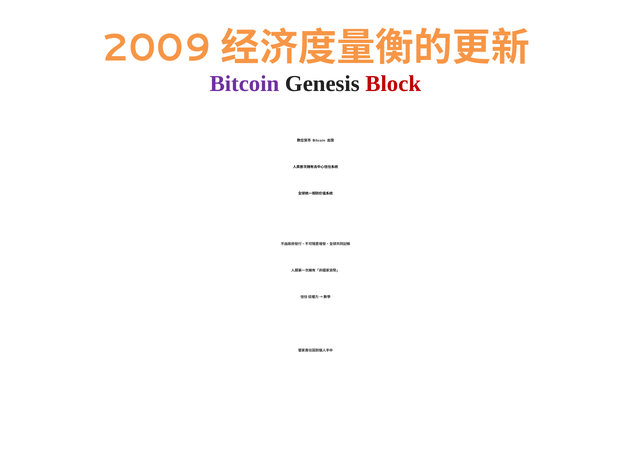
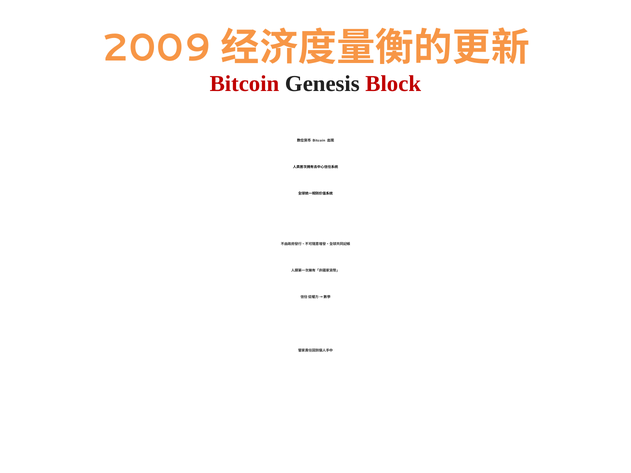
Bitcoin at (244, 84) colour: purple -> red
